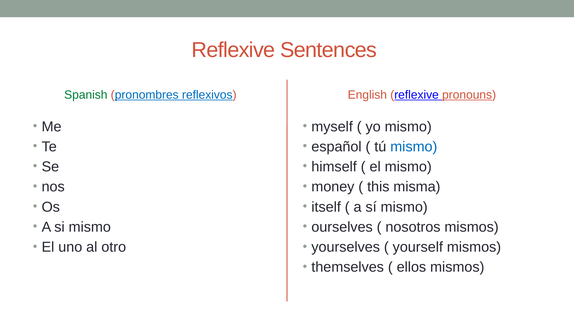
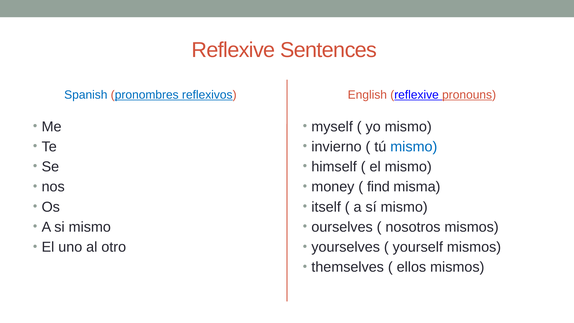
Spanish colour: green -> blue
español: español -> invierno
this: this -> find
